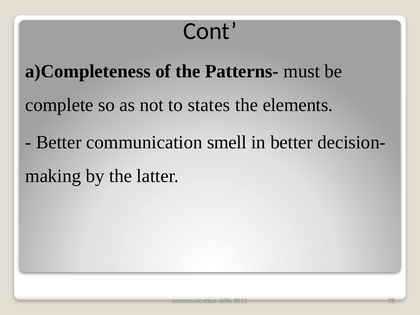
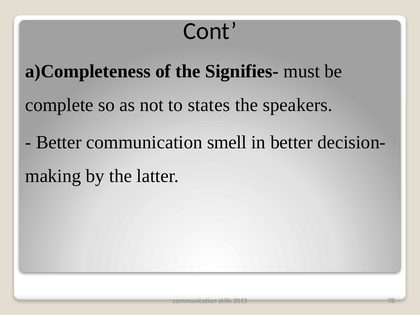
Patterns-: Patterns- -> Signifies-
elements: elements -> speakers
